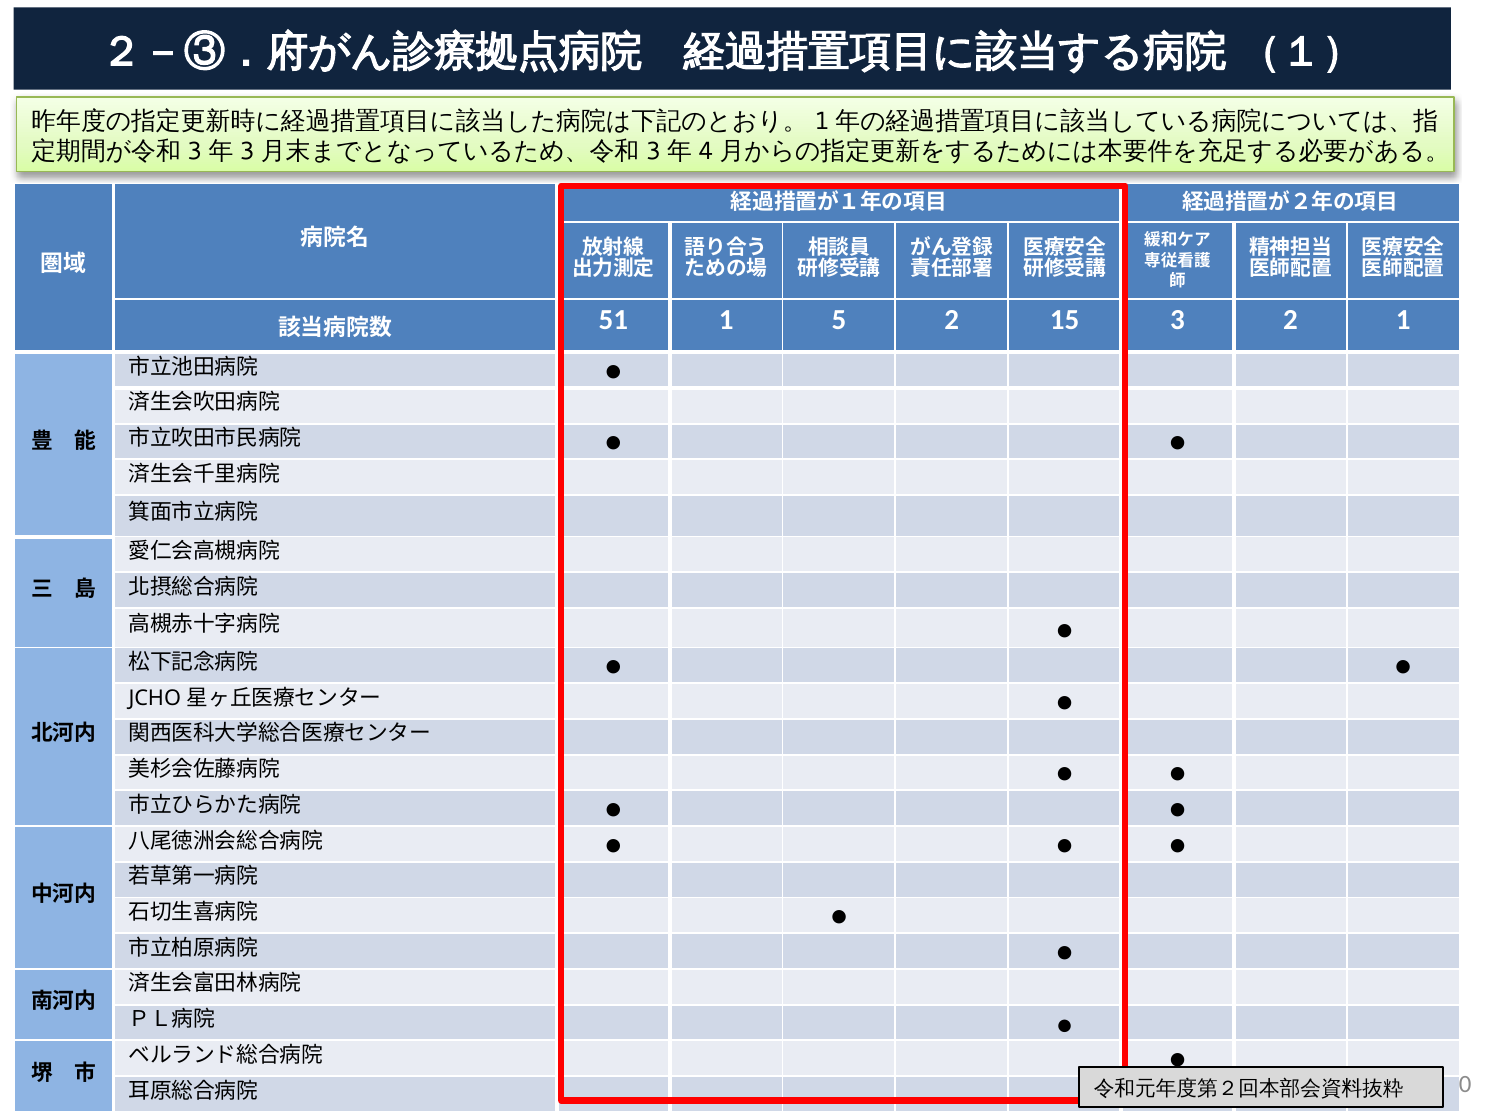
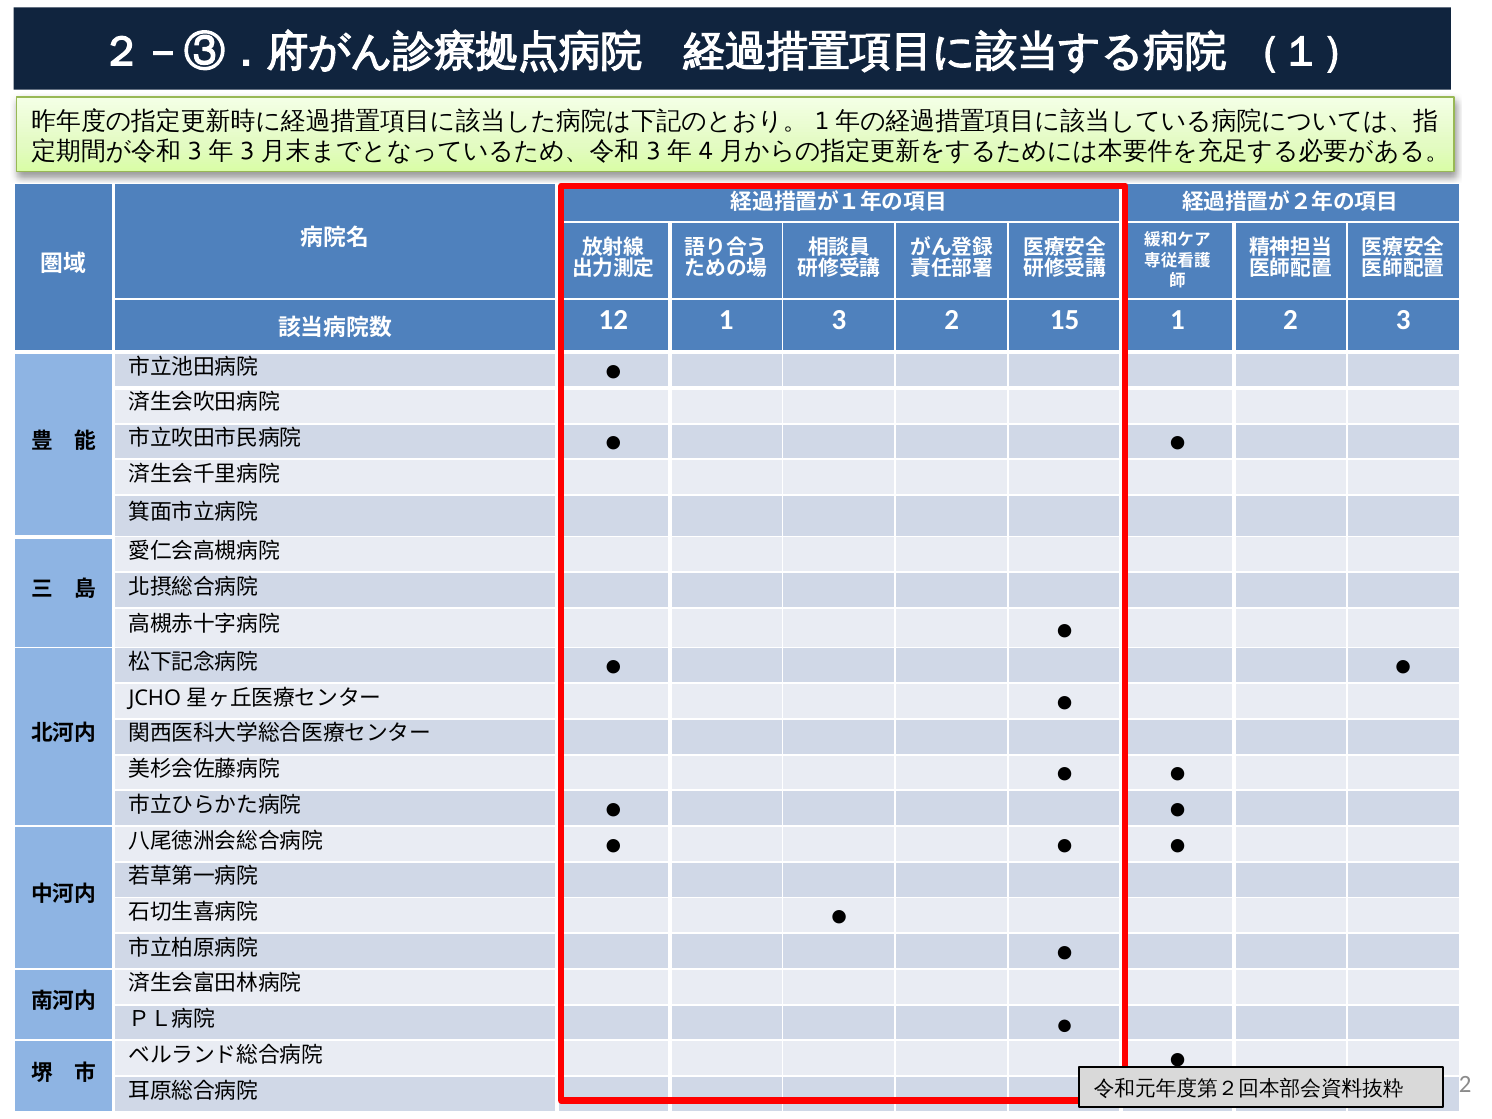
51: 51 -> 12
1 5: 5 -> 3
15 3: 3 -> 1
2 1: 1 -> 3
0 at (1465, 1084): 0 -> 2
